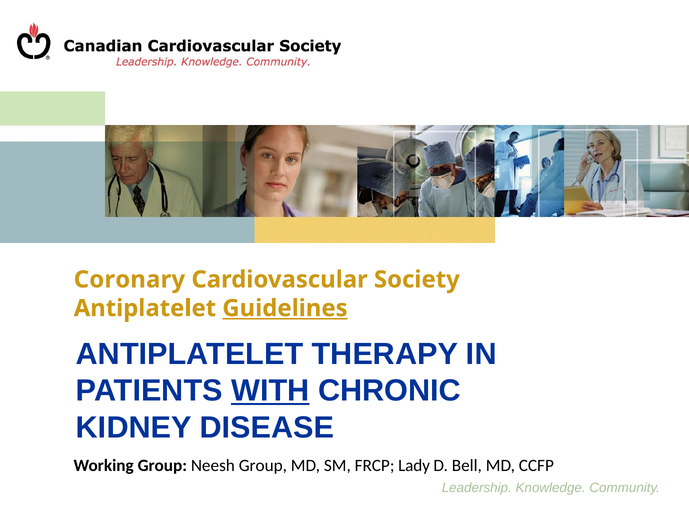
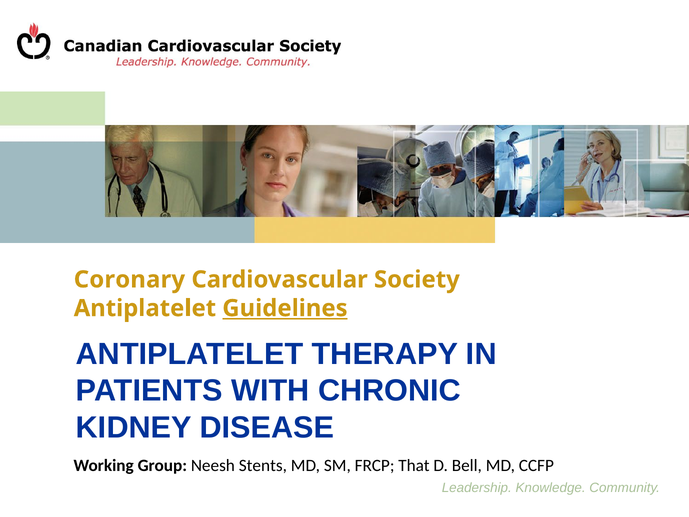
WITH underline: present -> none
Neesh Group: Group -> Stents
Lady: Lady -> That
